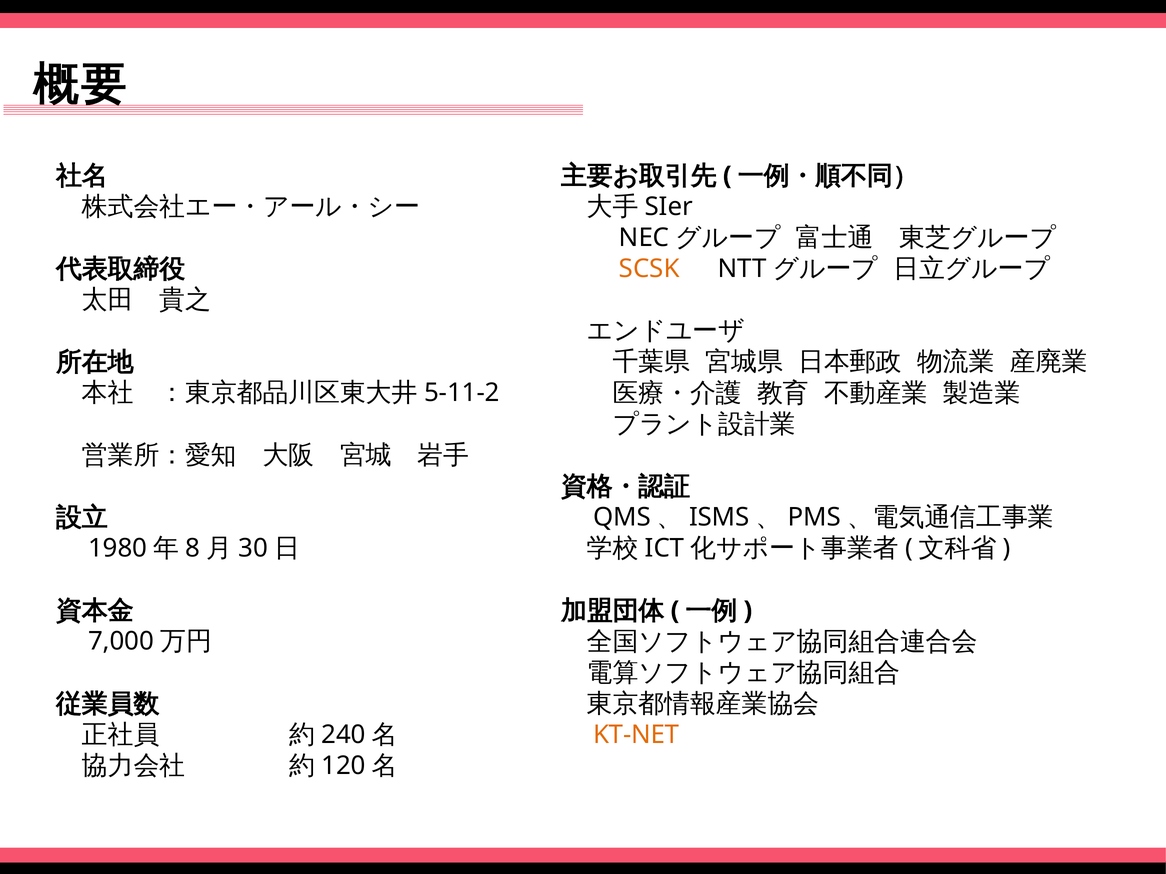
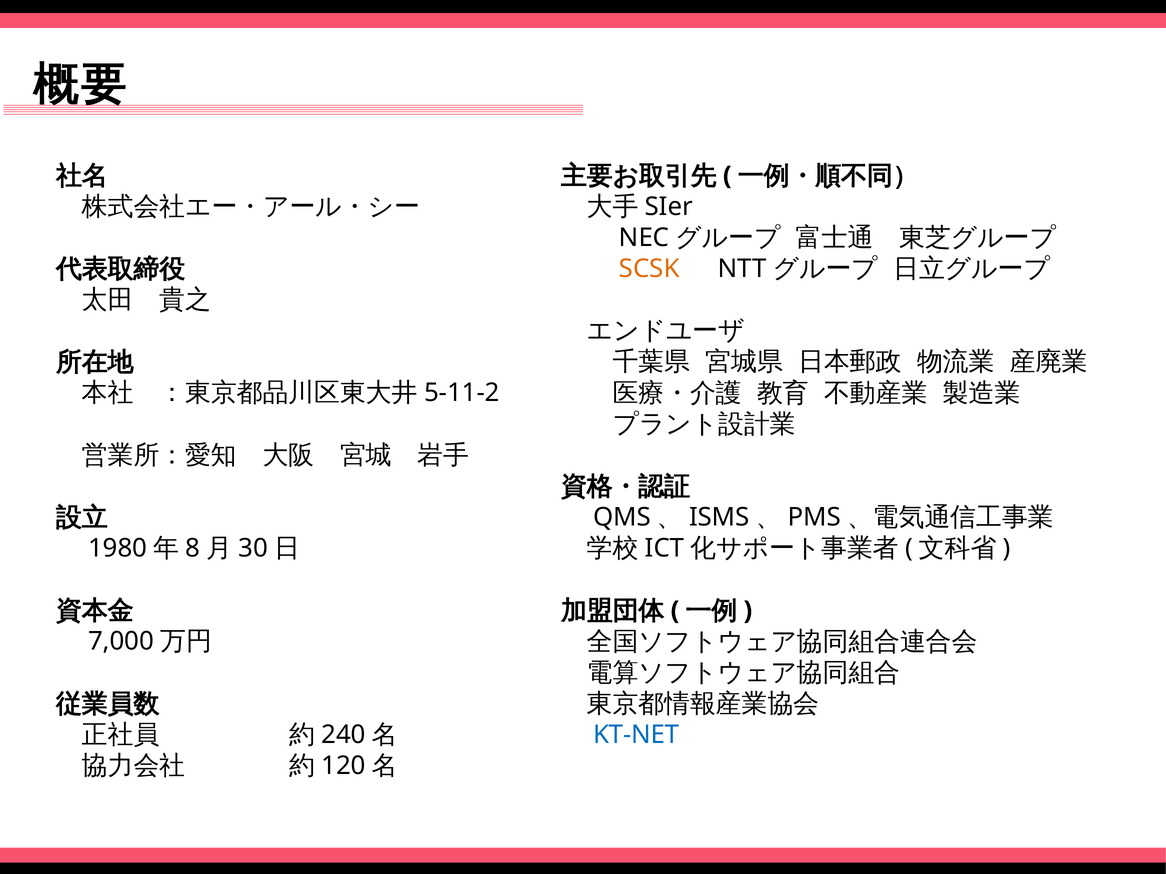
KT-NET colour: orange -> blue
